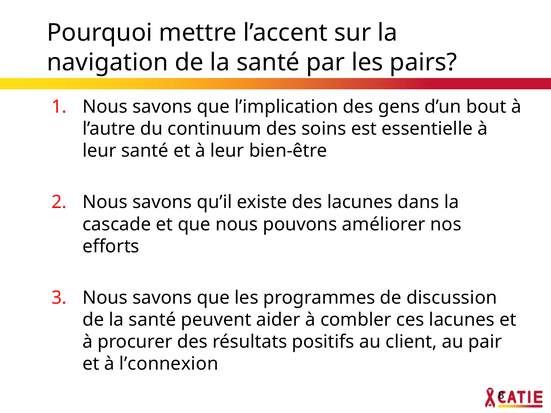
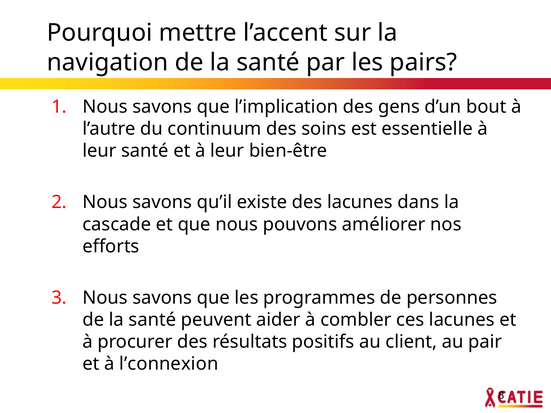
discussion: discussion -> personnes
